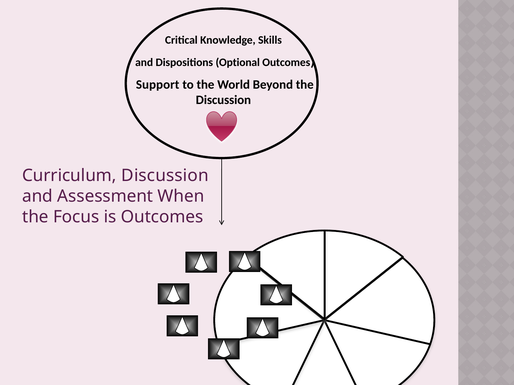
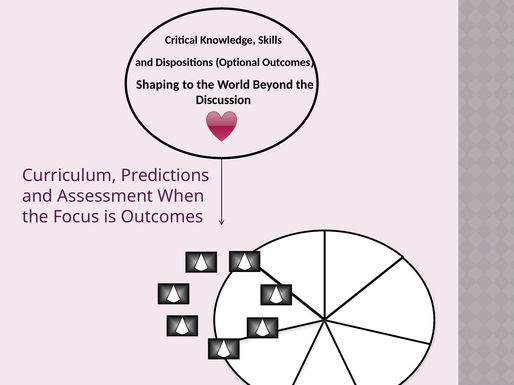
Support: Support -> Shaping
Curriculum Discussion: Discussion -> Predictions
